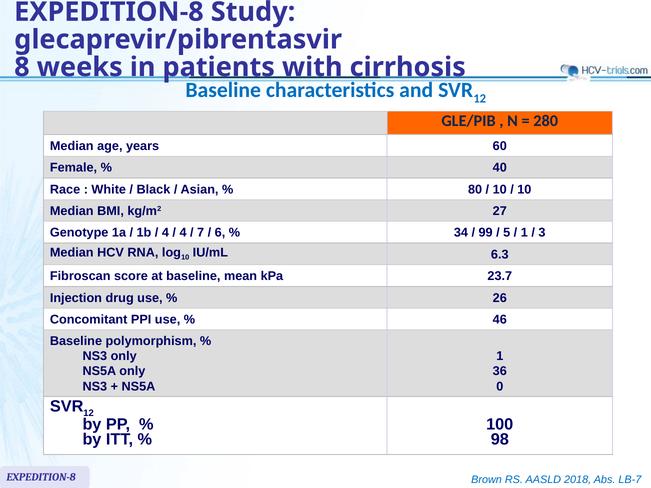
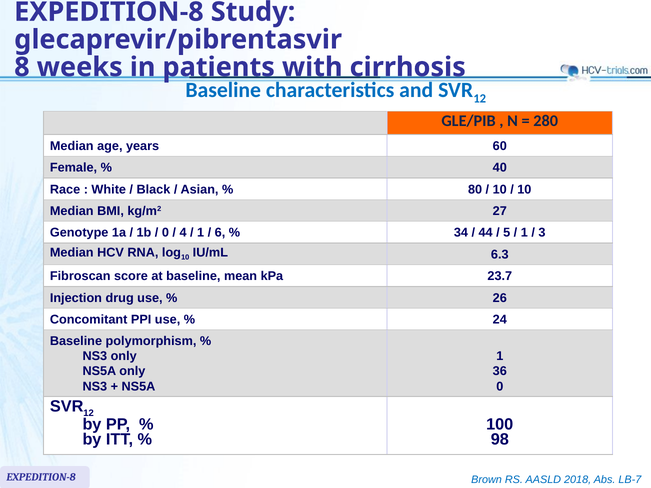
4 at (165, 233): 4 -> 0
7 at (201, 233): 7 -> 1
99: 99 -> 44
46: 46 -> 24
